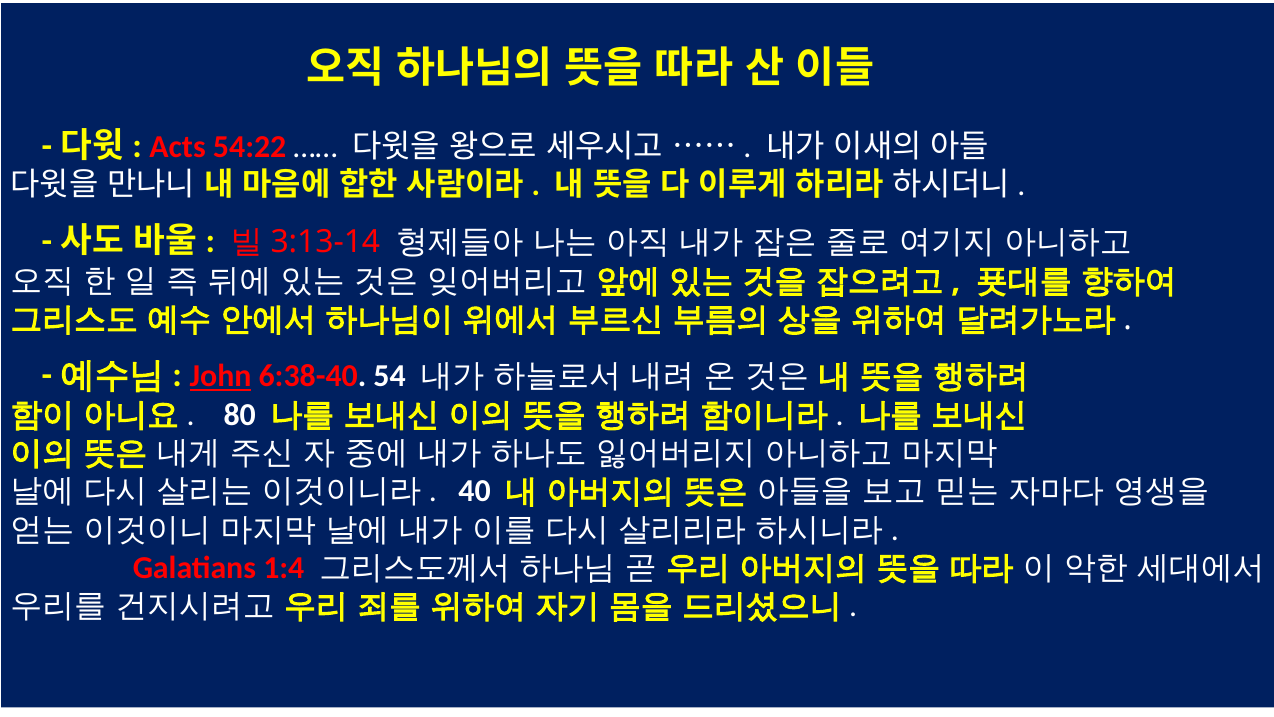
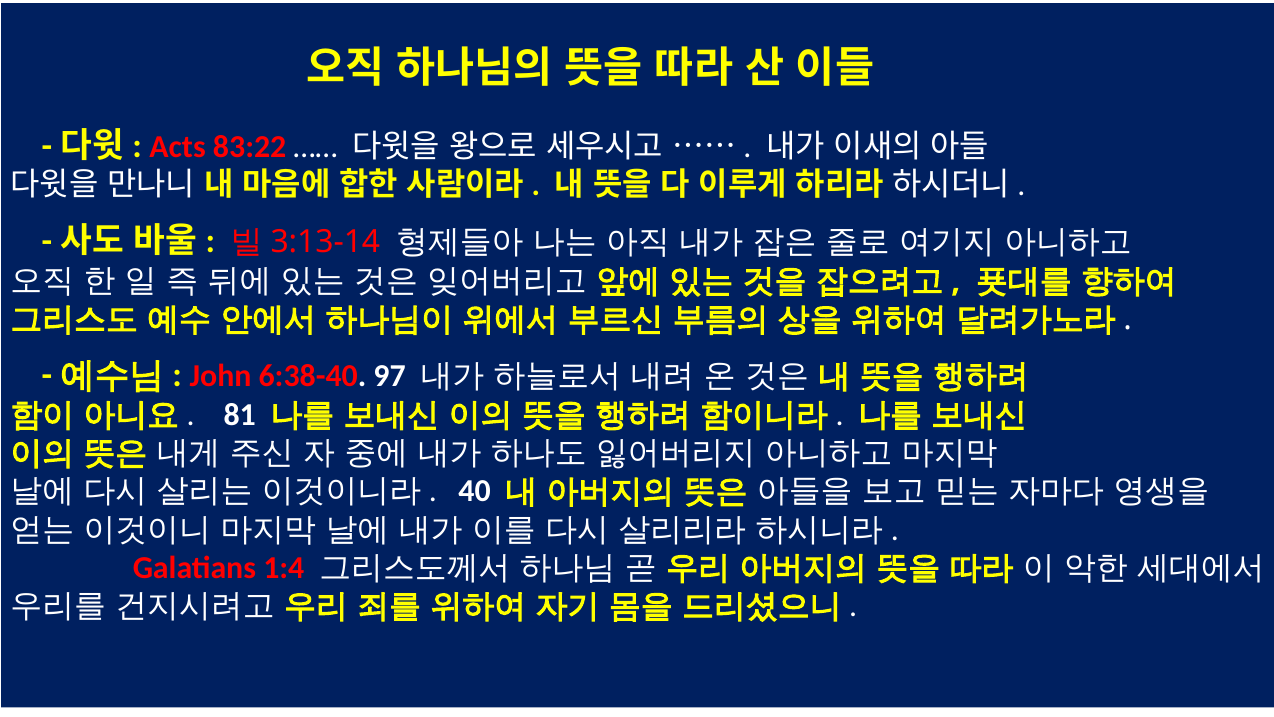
54:22: 54:22 -> 83:22
John underline: present -> none
54: 54 -> 97
80: 80 -> 81
